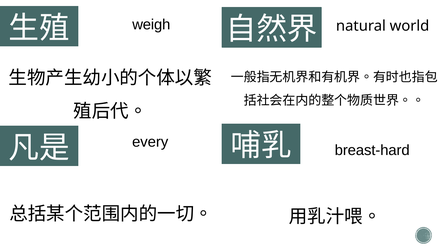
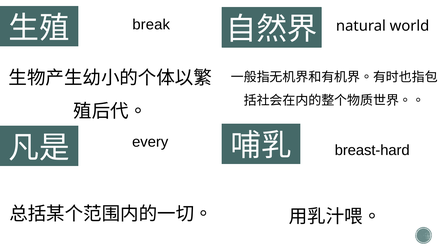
weigh: weigh -> break
